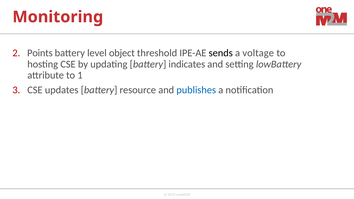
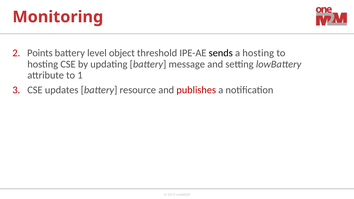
a voltage: voltage -> hosting
indicates: indicates -> message
publishes colour: blue -> red
